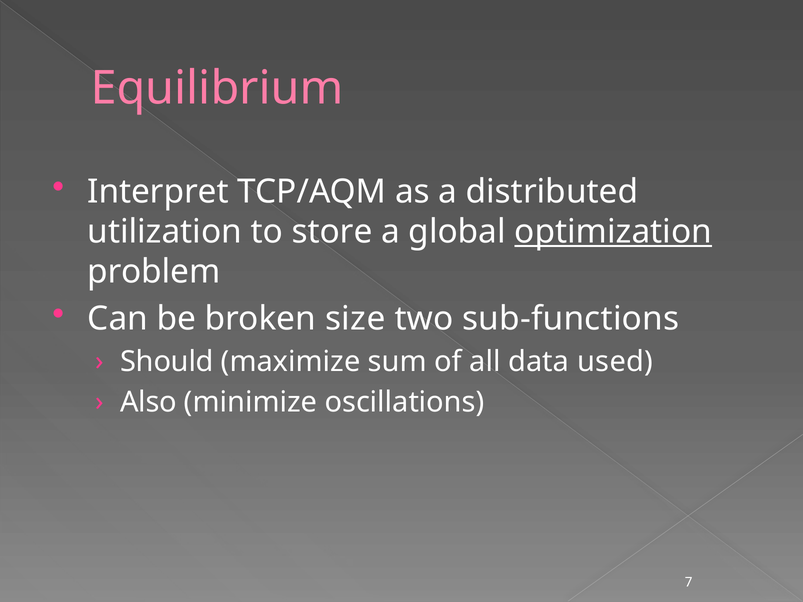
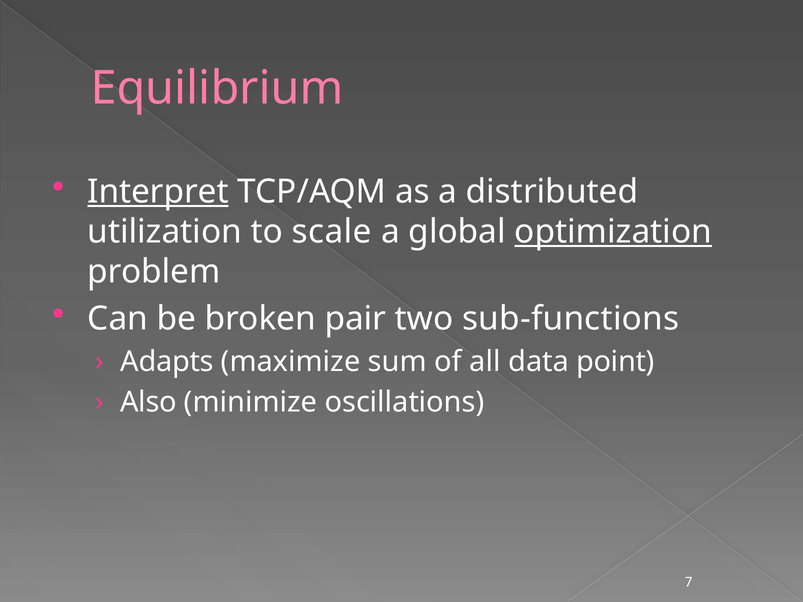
Interpret underline: none -> present
store: store -> scale
size: size -> pair
Should: Should -> Adapts
used: used -> point
